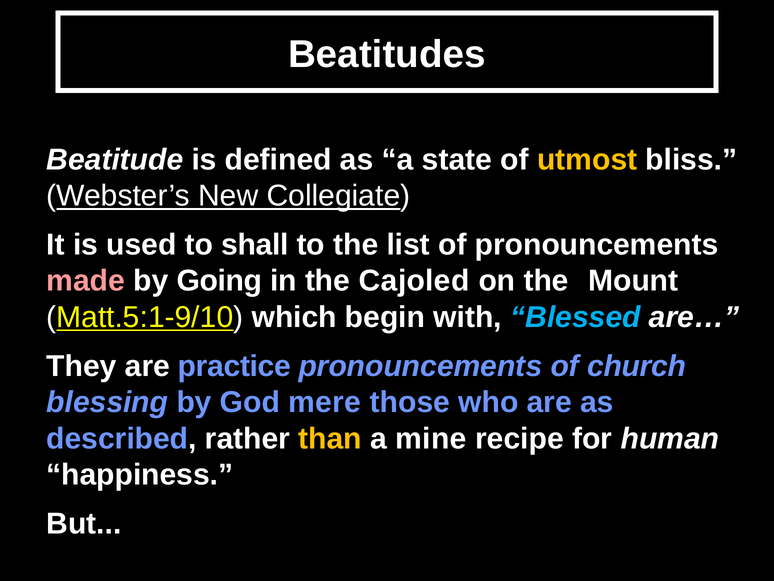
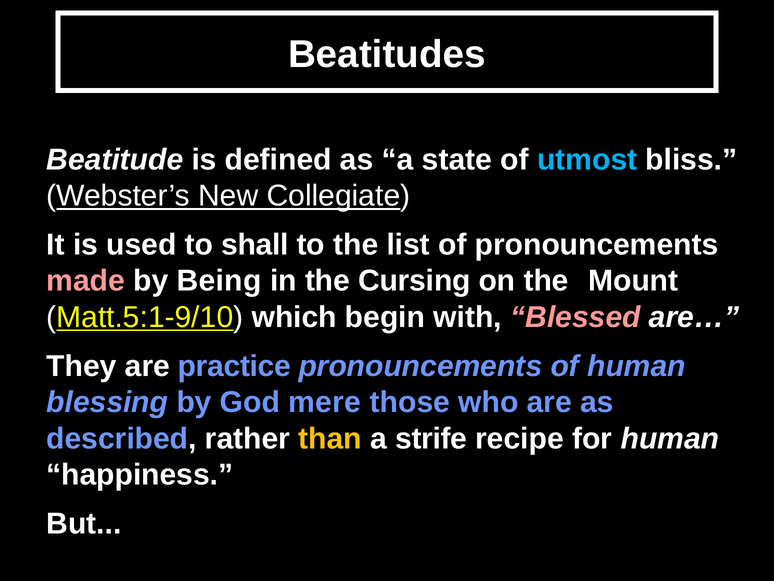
utmost colour: yellow -> light blue
Going: Going -> Being
Cajoled: Cajoled -> Cursing
Blessed colour: light blue -> pink
of church: church -> human
mine: mine -> strife
